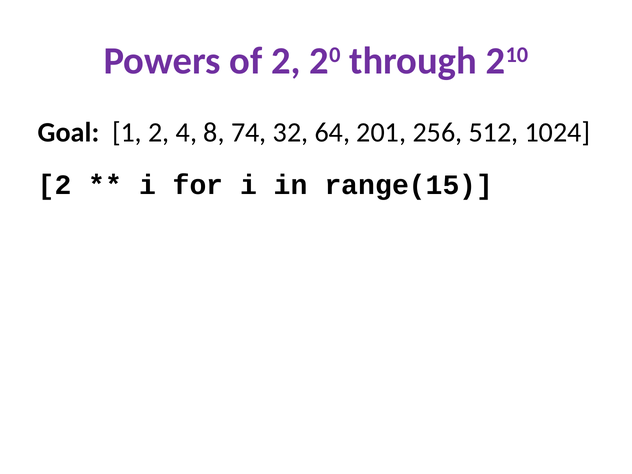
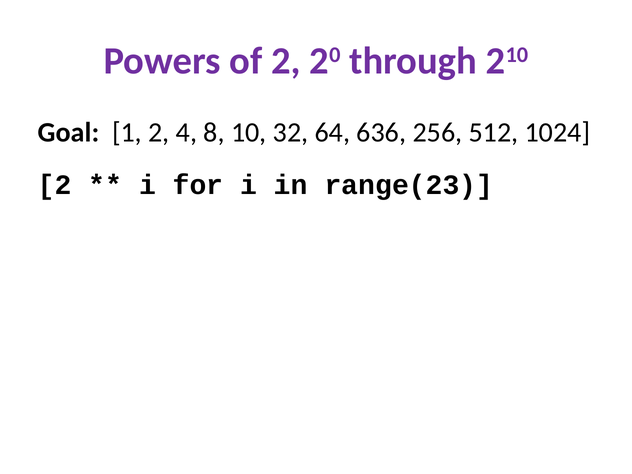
74: 74 -> 10
201: 201 -> 636
range(15: range(15 -> range(23
